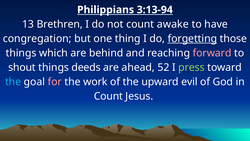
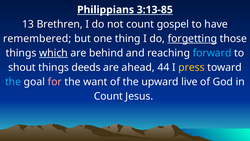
3:13-94: 3:13-94 -> 3:13-85
awake: awake -> gospel
congregation: congregation -> remembered
which underline: none -> present
forward colour: pink -> light blue
52: 52 -> 44
press colour: light green -> yellow
work: work -> want
evil: evil -> live
